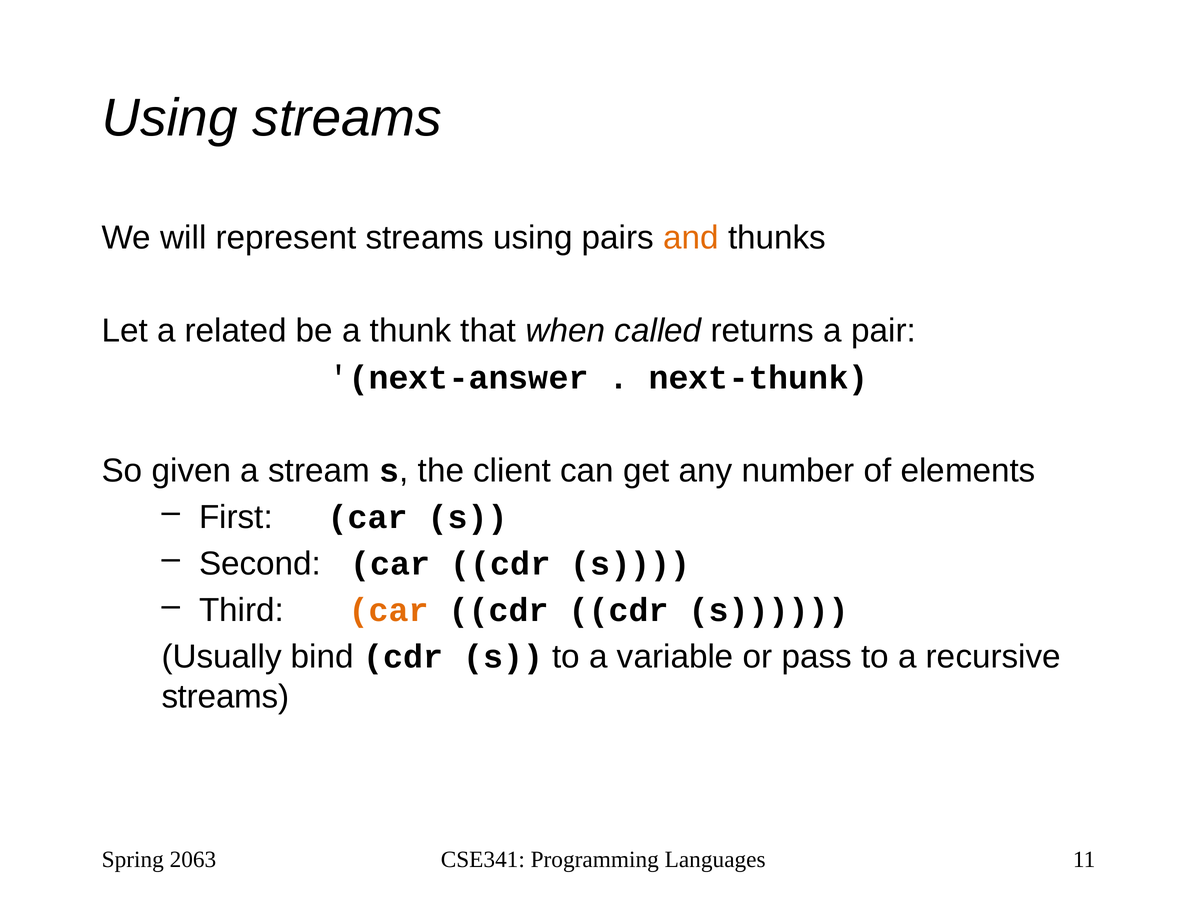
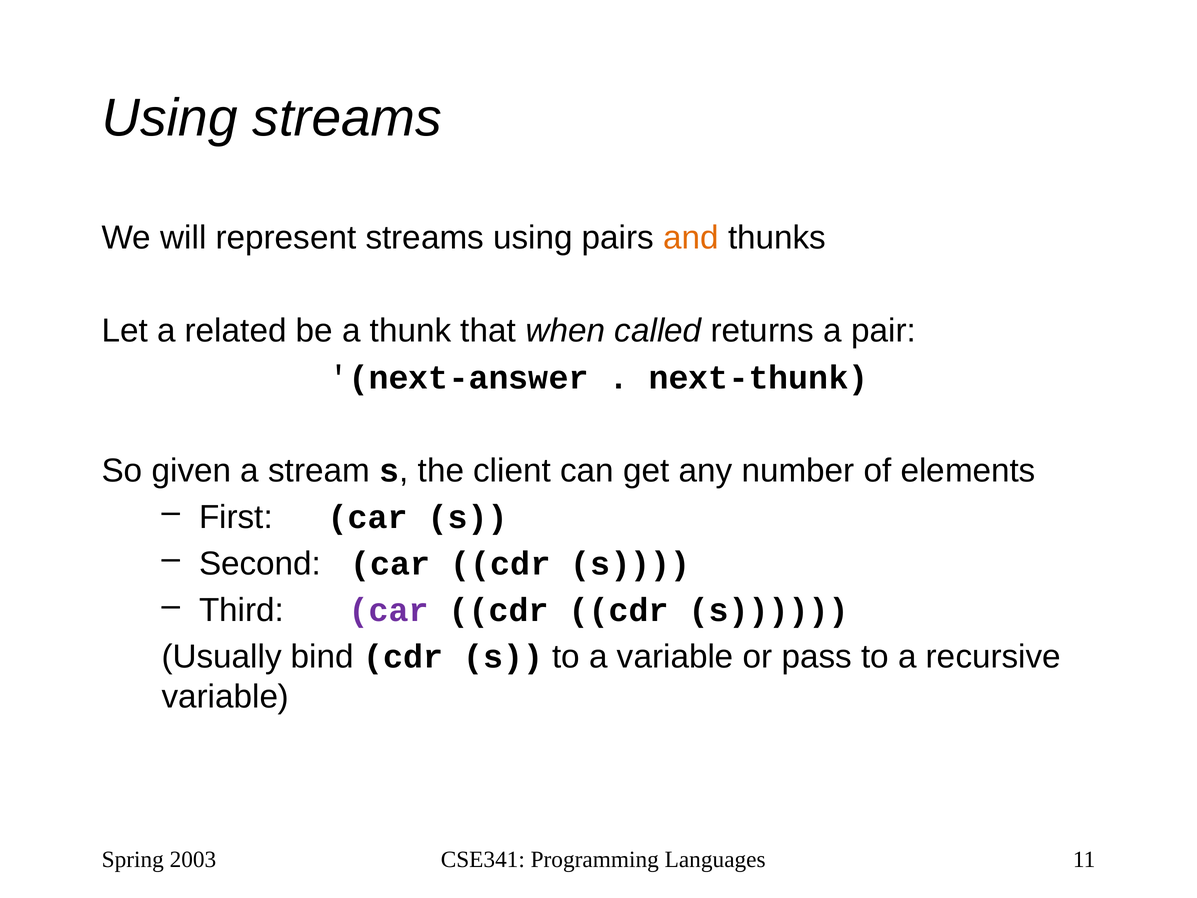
car at (389, 610) colour: orange -> purple
streams at (225, 697): streams -> variable
2063: 2063 -> 2003
